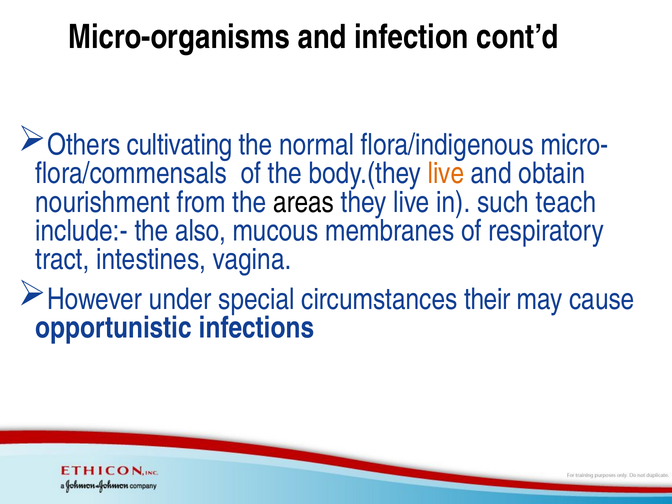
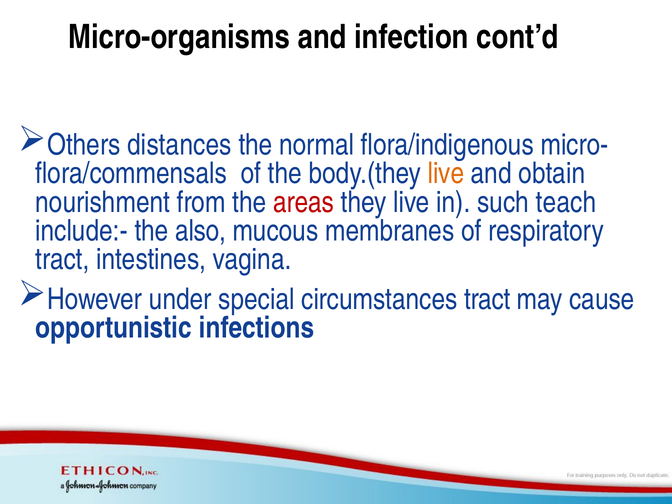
cultivating: cultivating -> distances
areas colour: black -> red
circumstances their: their -> tract
